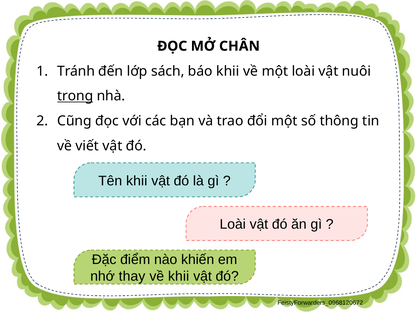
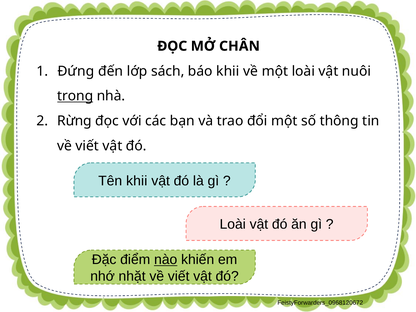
Tránh: Tránh -> Đứng
Cũng: Cũng -> Rừng
nào underline: none -> present
thay: thay -> nhặt
khii at (179, 276): khii -> viết
